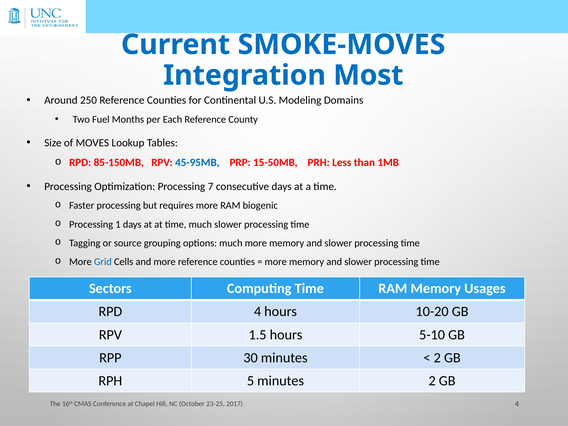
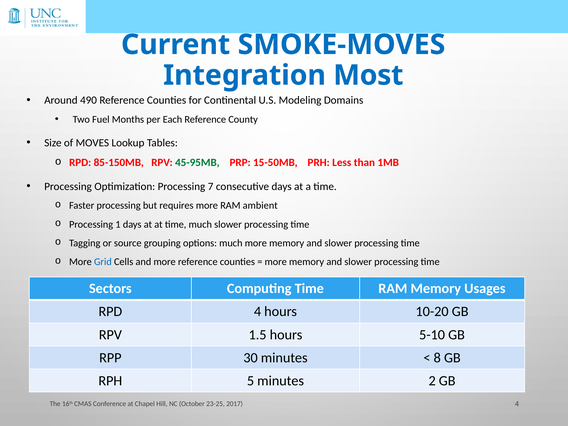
250: 250 -> 490
45-95MB colour: blue -> green
biogenic: biogenic -> ambient
2 at (437, 358): 2 -> 8
